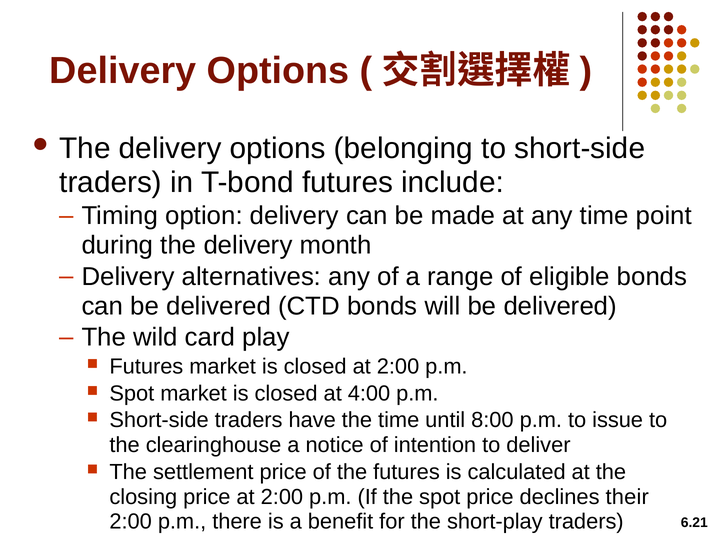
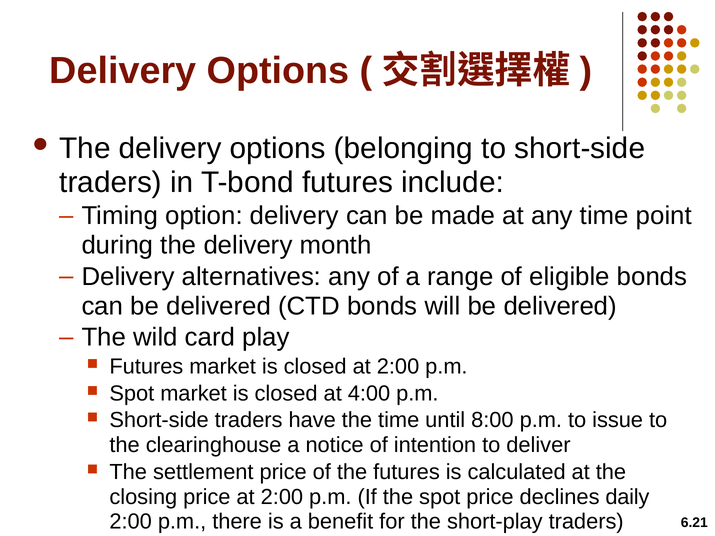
their: their -> daily
